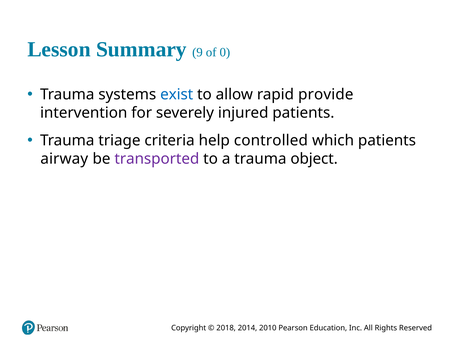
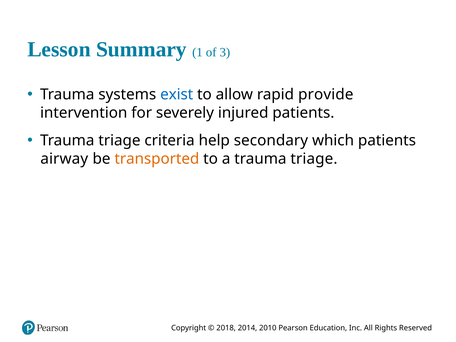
9: 9 -> 1
0: 0 -> 3
controlled: controlled -> secondary
transported colour: purple -> orange
a trauma object: object -> triage
